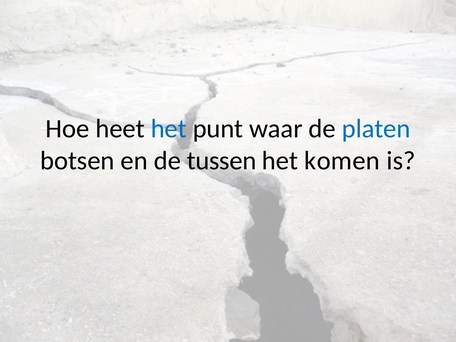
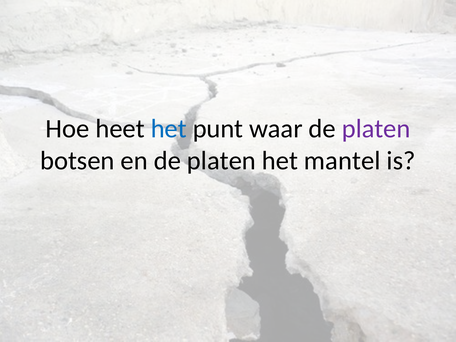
platen at (376, 129) colour: blue -> purple
en de tussen: tussen -> platen
komen: komen -> mantel
